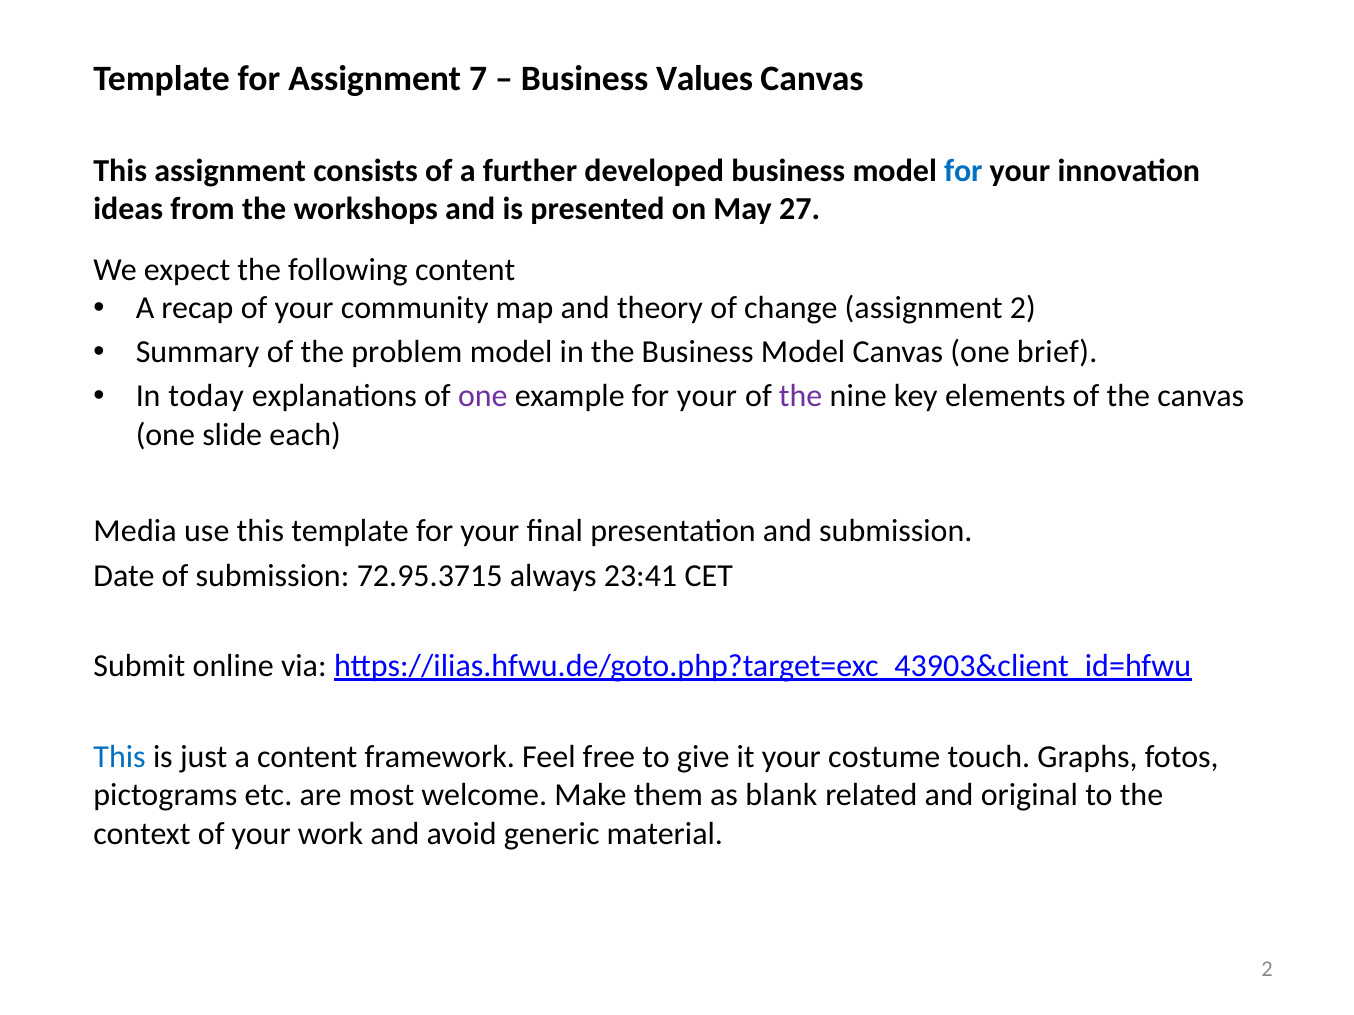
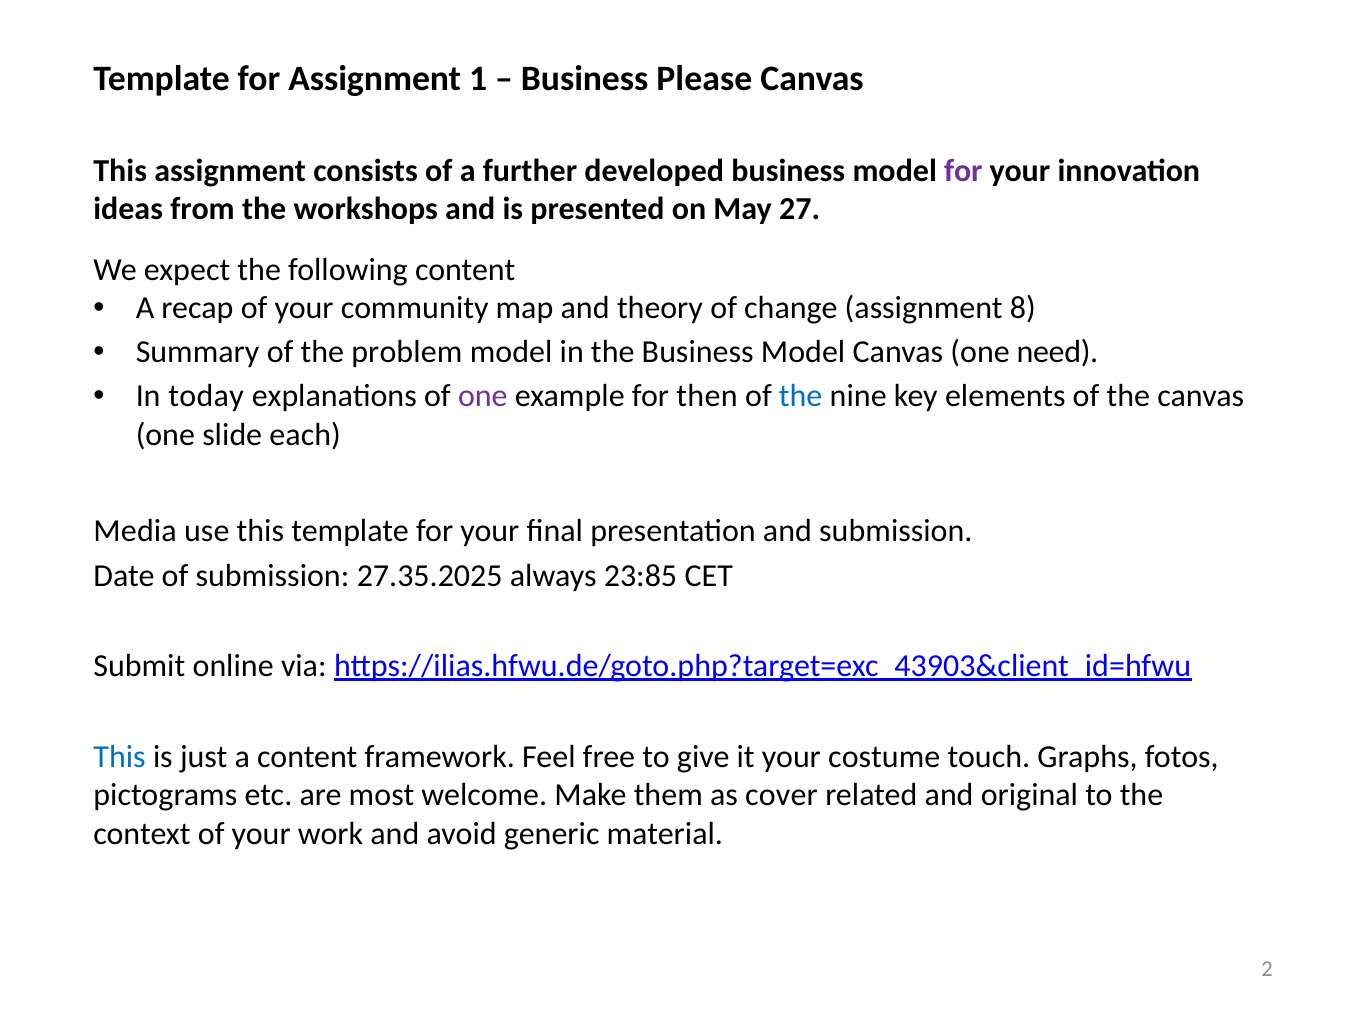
7: 7 -> 1
Values: Values -> Please
for at (963, 171) colour: blue -> purple
assignment 2: 2 -> 8
brief: brief -> need
example for your: your -> then
the at (801, 396) colour: purple -> blue
72.95.3715: 72.95.3715 -> 27.35.2025
23:41: 23:41 -> 23:85
blank: blank -> cover
